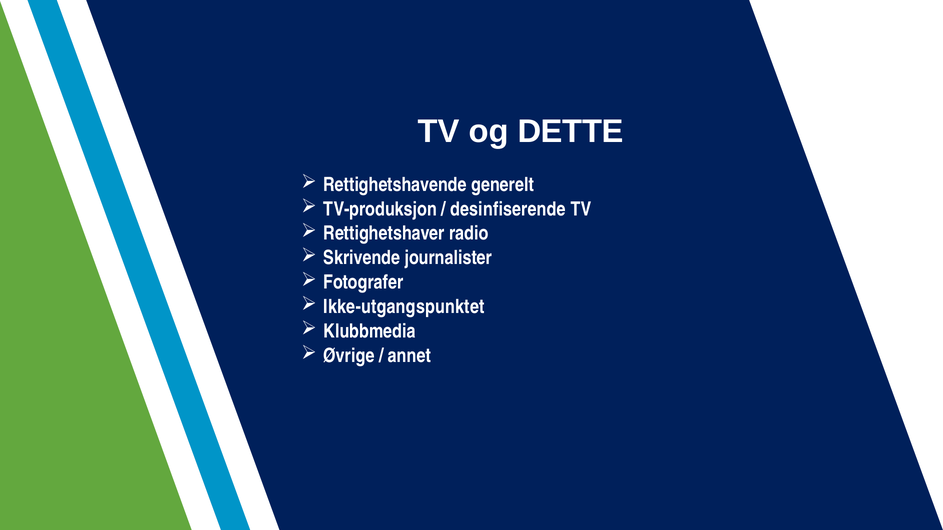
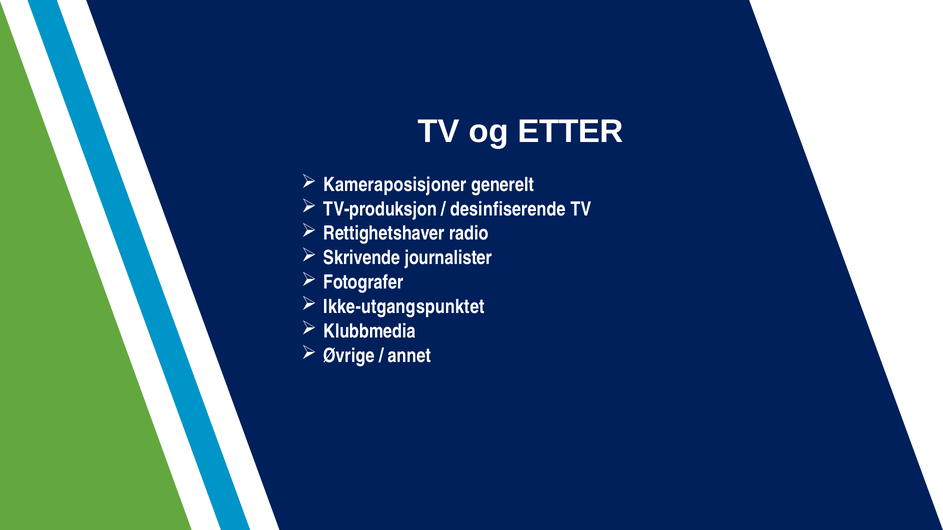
DETTE: DETTE -> ETTER
Rettighetshavende: Rettighetshavende -> Kameraposisjoner
